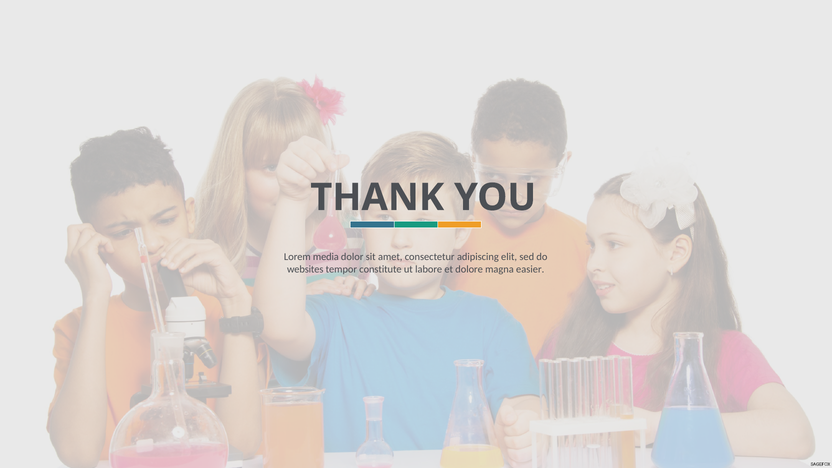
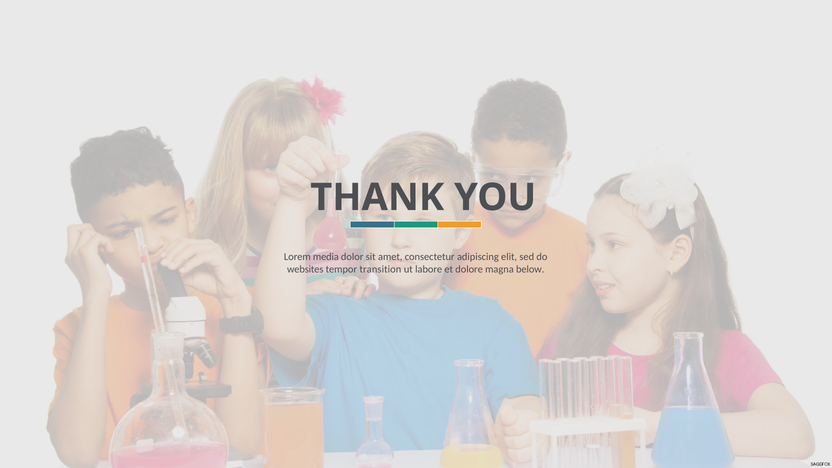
constitute: constitute -> transition
easier: easier -> below
